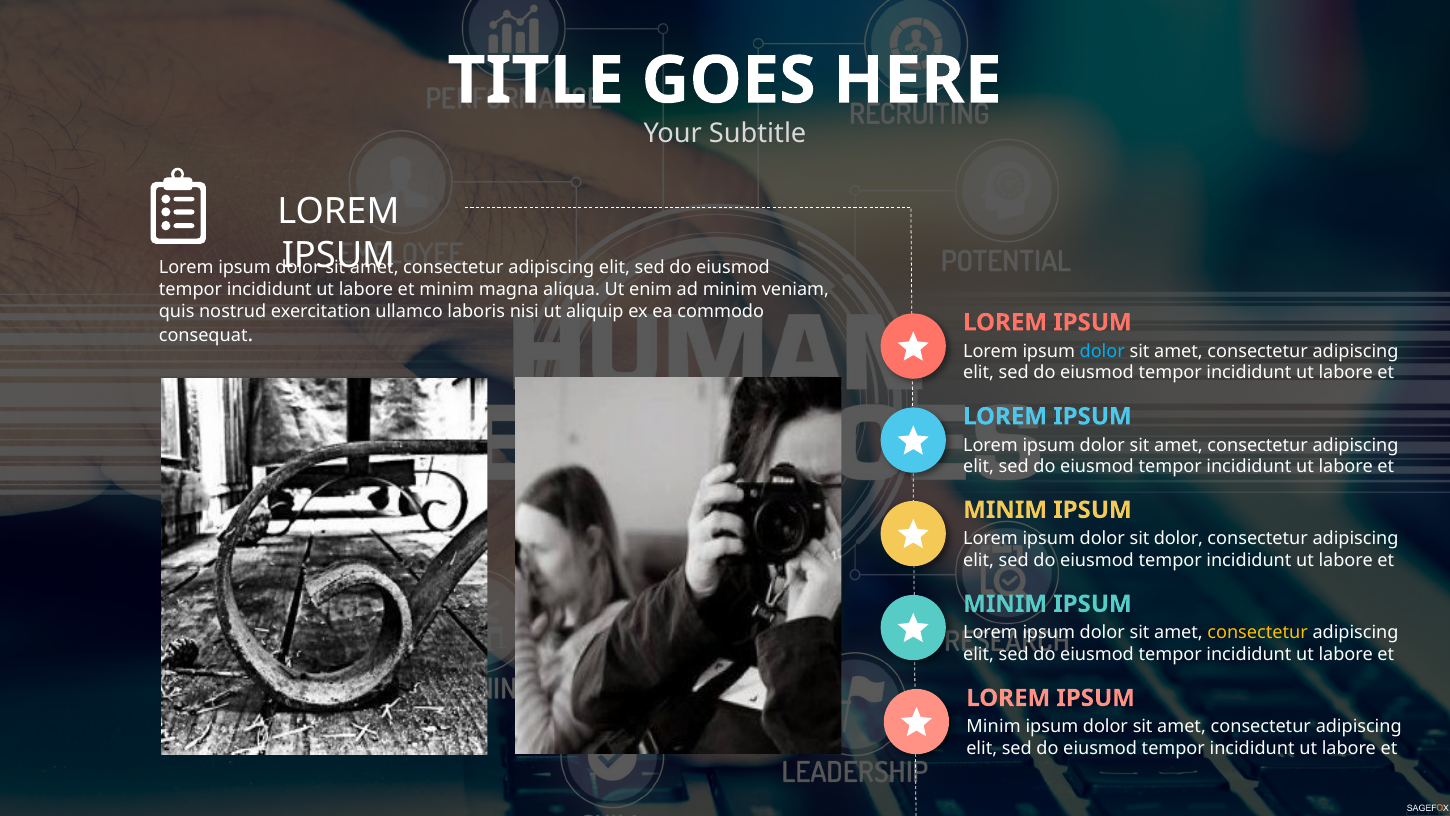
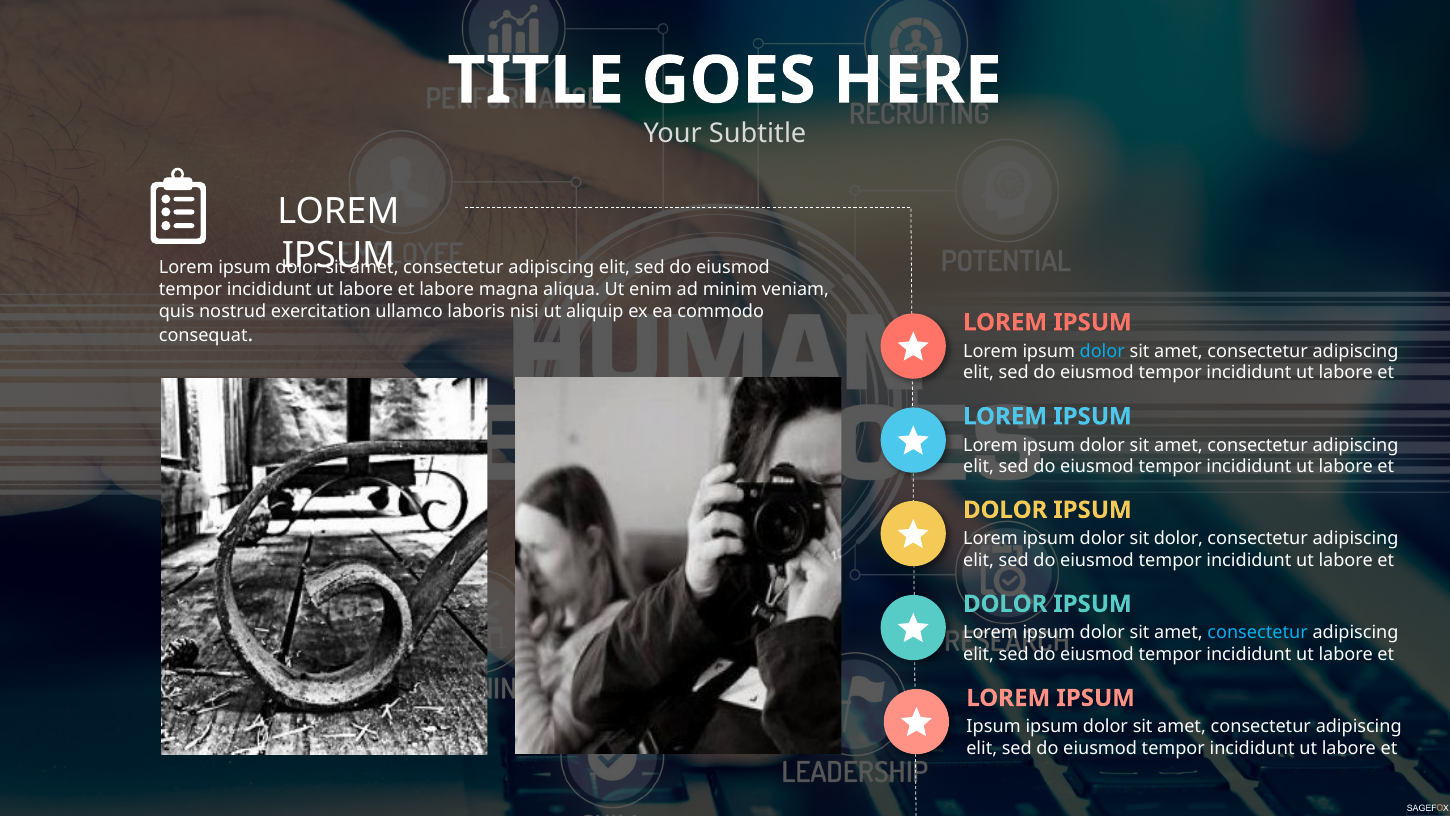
minim at (447, 289): minim -> labore
MINIM at (1005, 510): MINIM -> DOLOR
MINIM at (1005, 604): MINIM -> DOLOR
consectetur at (1258, 632) colour: yellow -> light blue
Minim at (994, 726): Minim -> Ipsum
